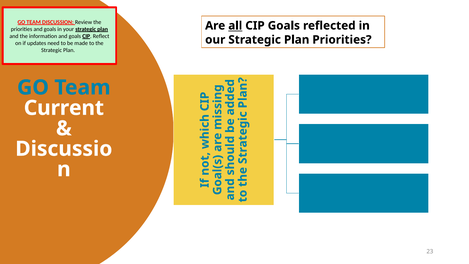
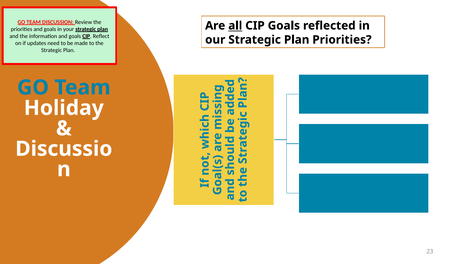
Current: Current -> Holiday
